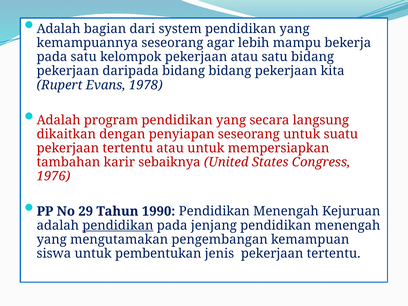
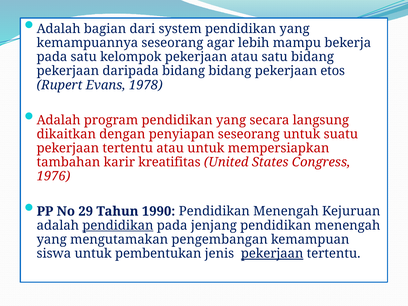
kita: kita -> etos
sebaiknya: sebaiknya -> kreatifitas
pekerjaan at (272, 254) underline: none -> present
